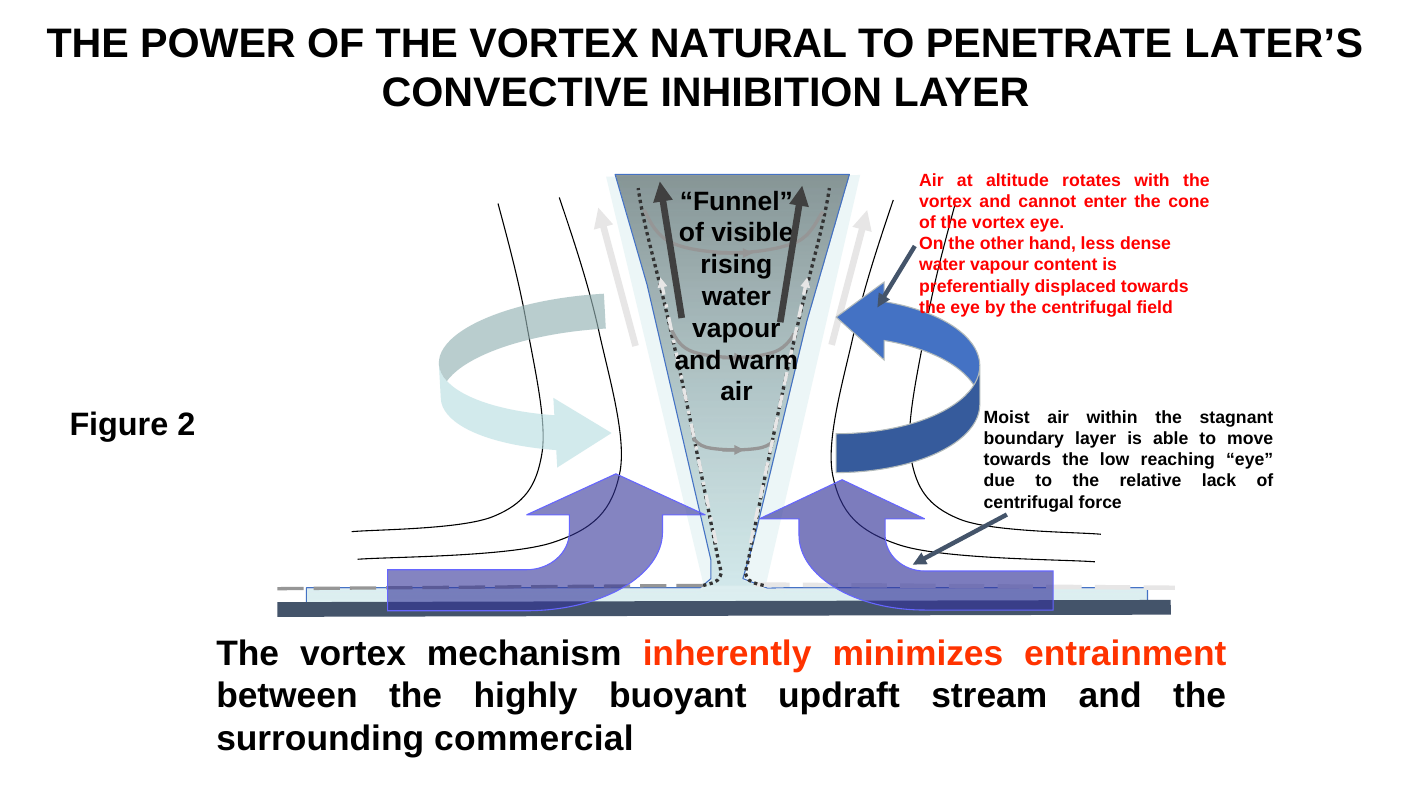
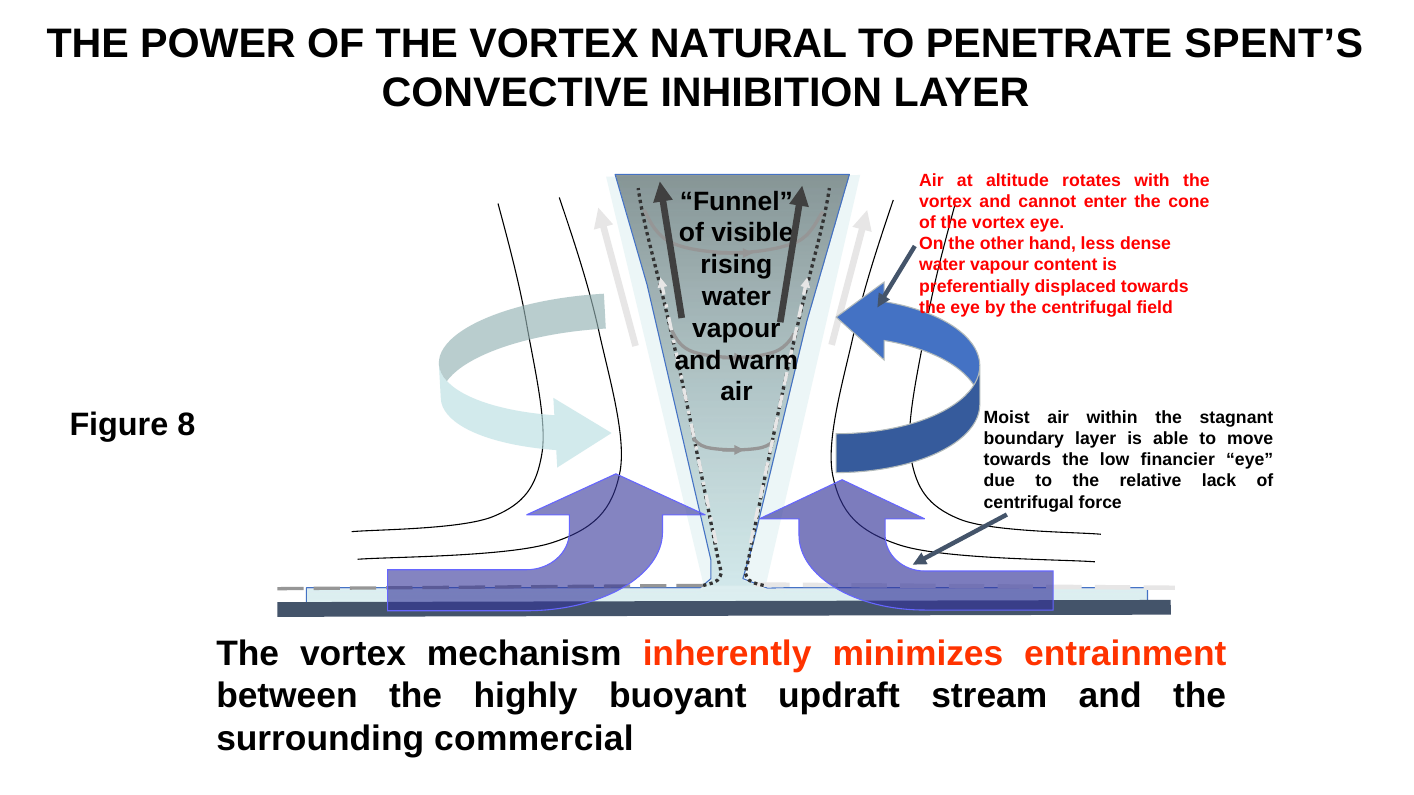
LATER’S: LATER’S -> SPENT’S
2: 2 -> 8
reaching: reaching -> financier
